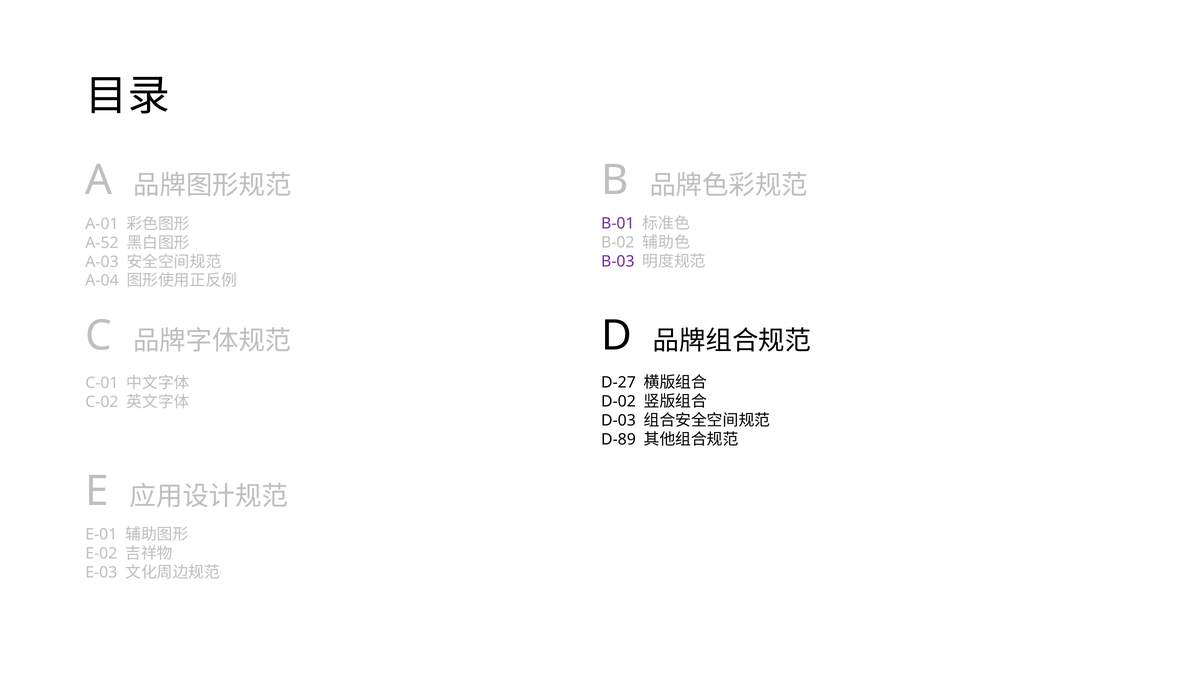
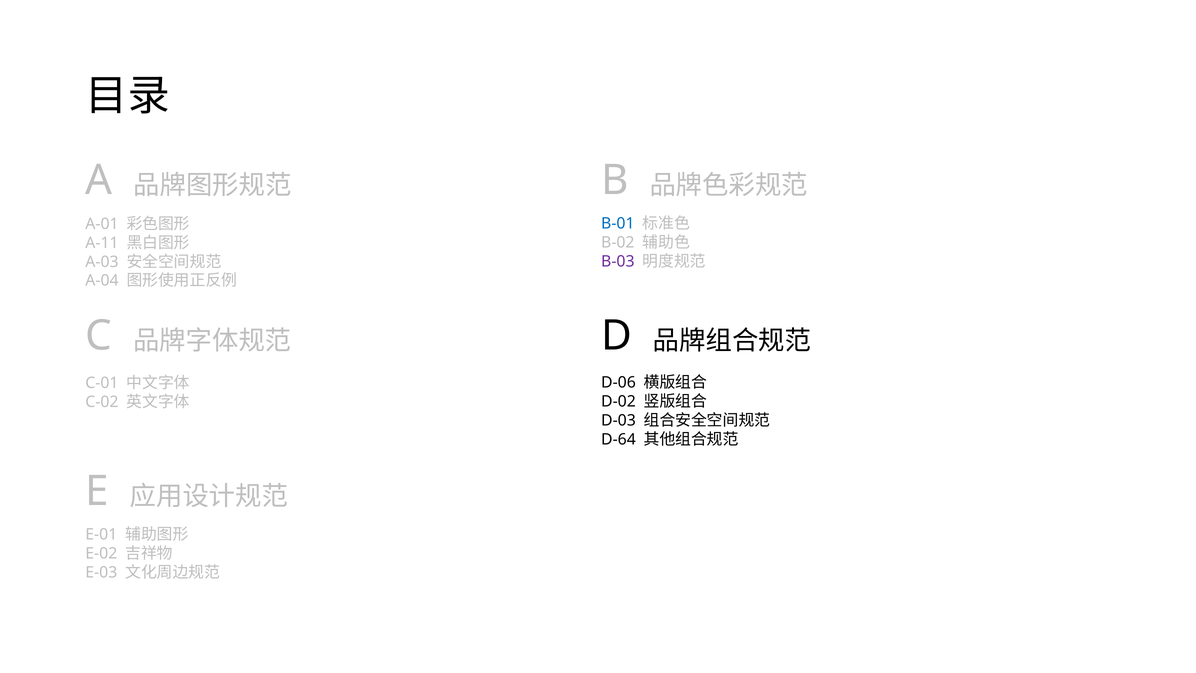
B-01 colour: purple -> blue
A-52: A-52 -> A-11
D-27: D-27 -> D-06
D-89: D-89 -> D-64
